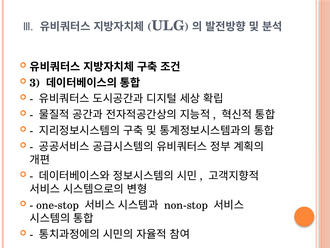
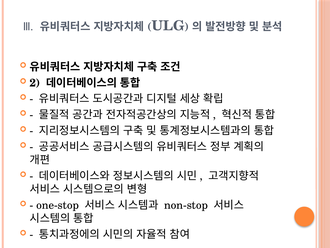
3: 3 -> 2
